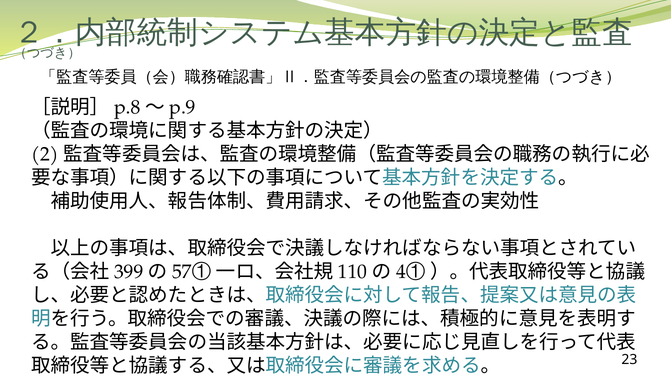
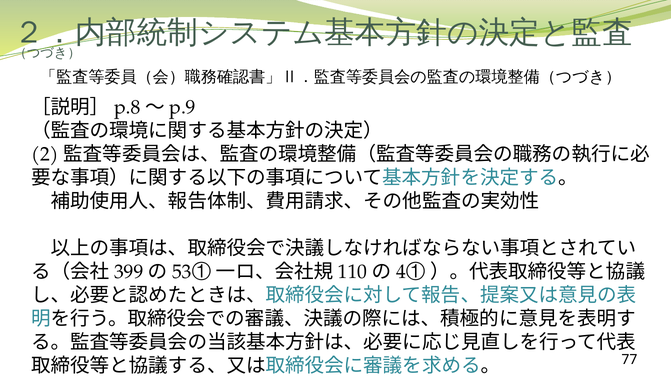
57: 57 -> 53
23: 23 -> 77
